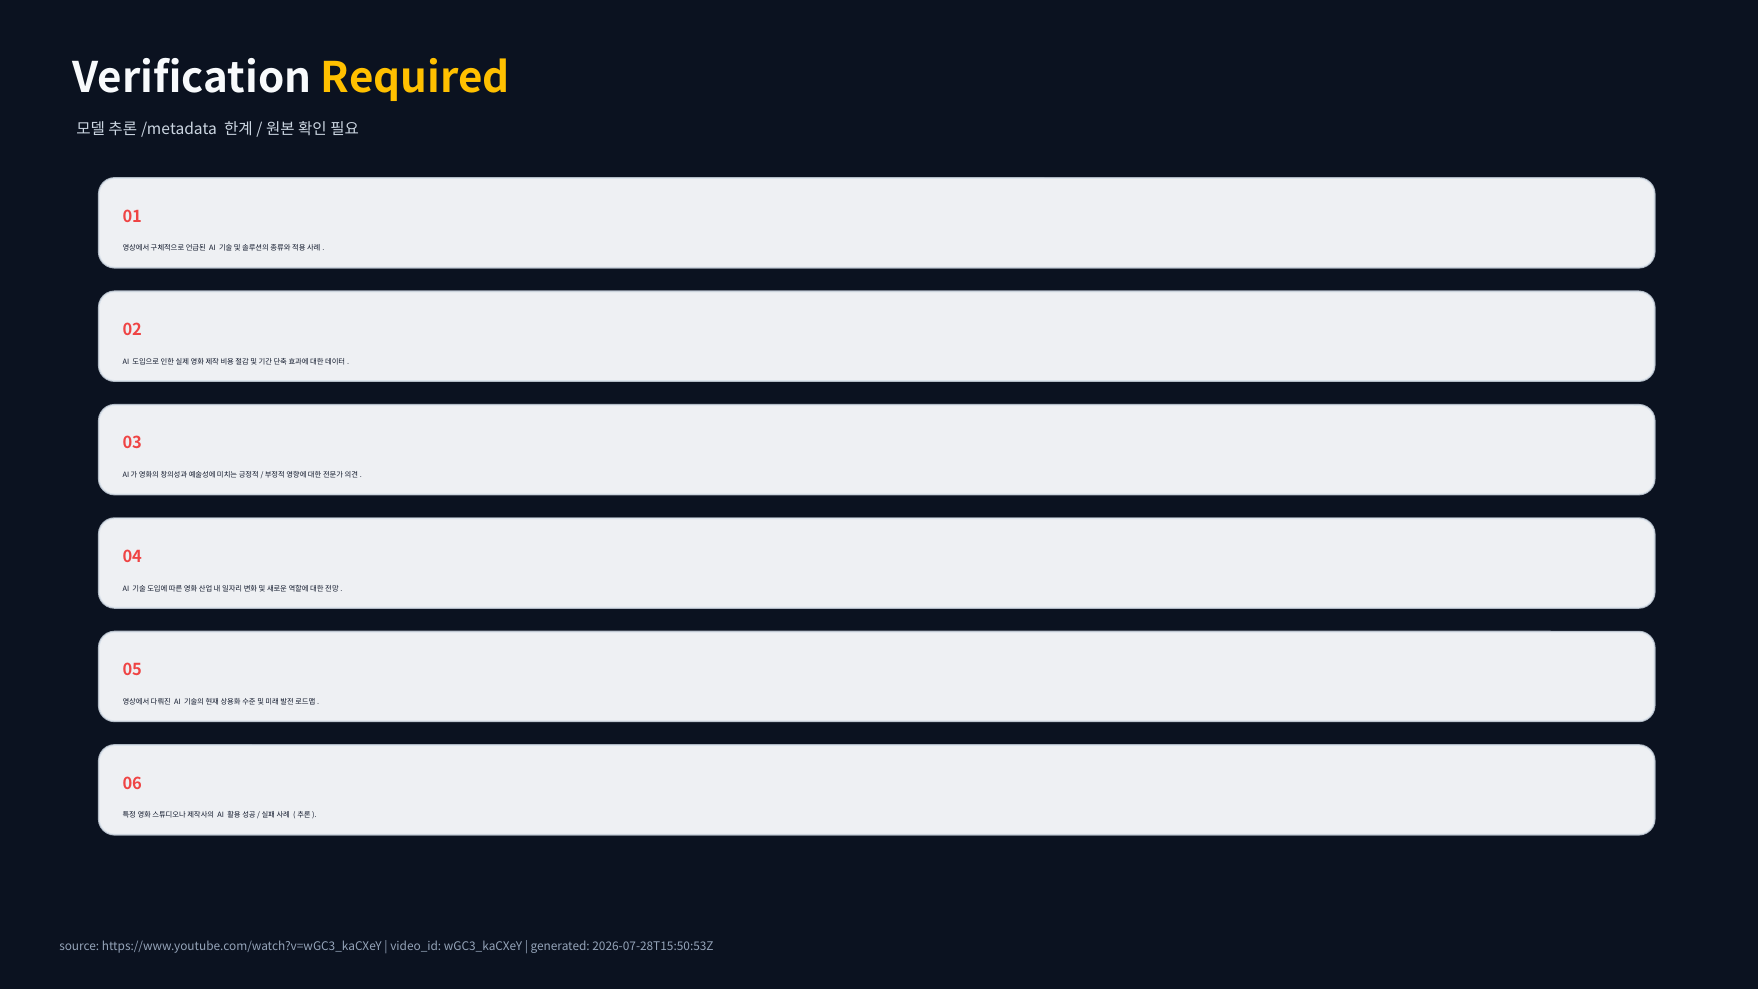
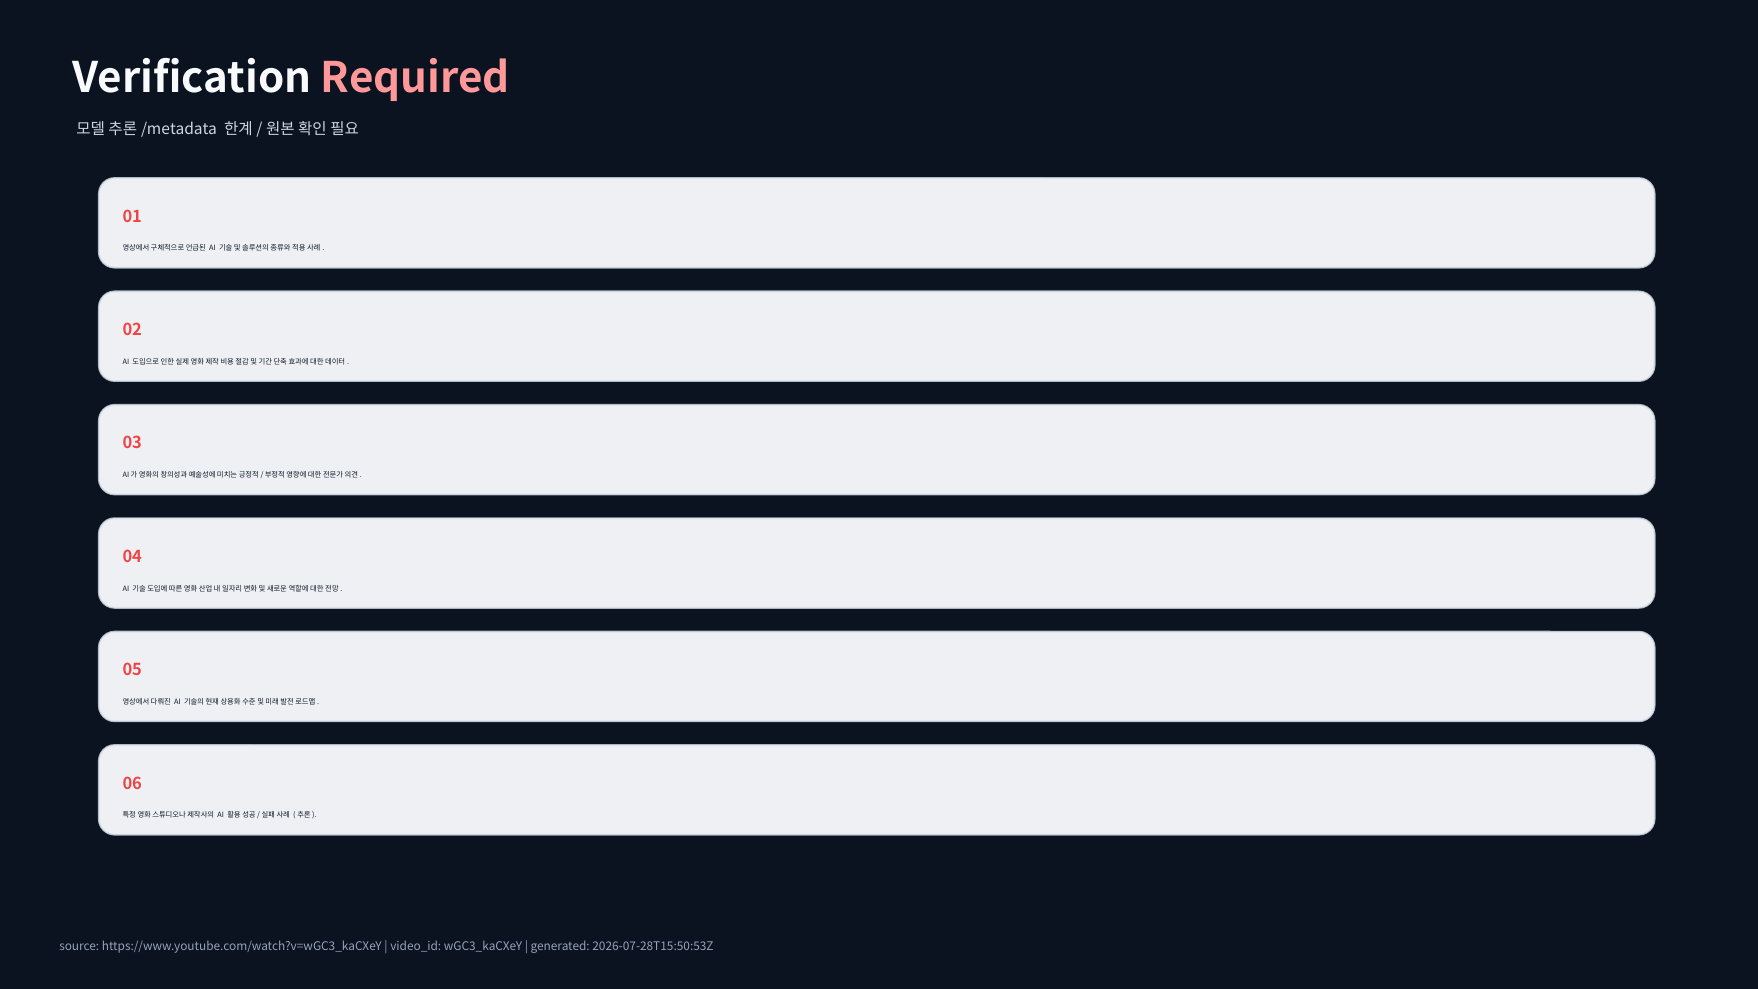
Required colour: yellow -> pink
